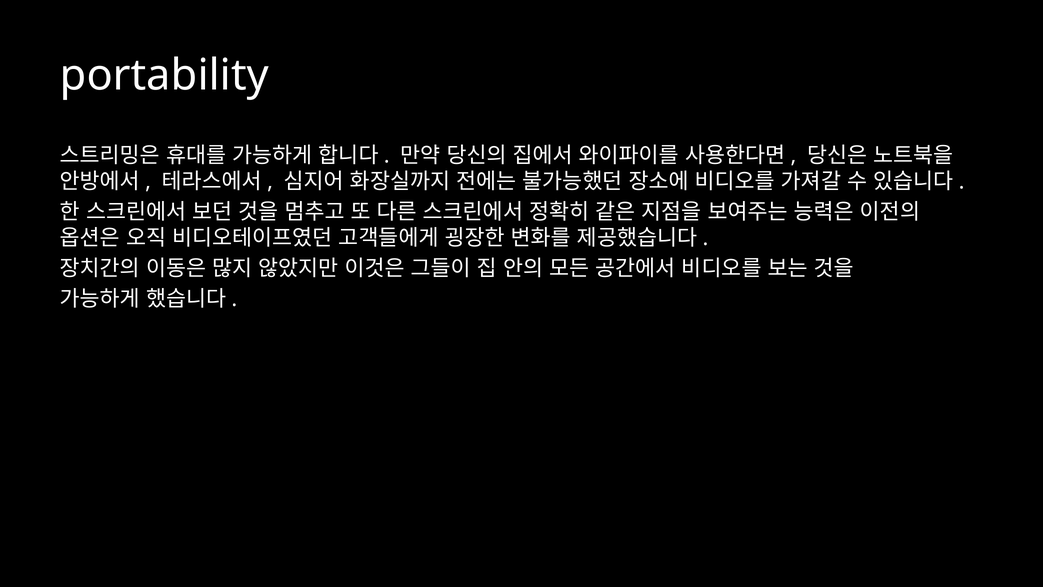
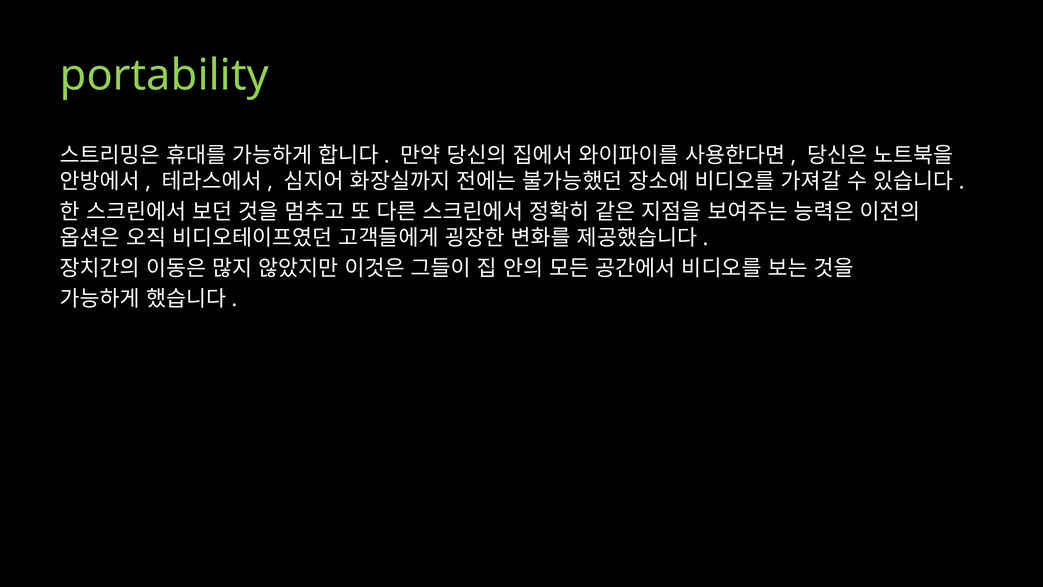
portability colour: white -> light green
